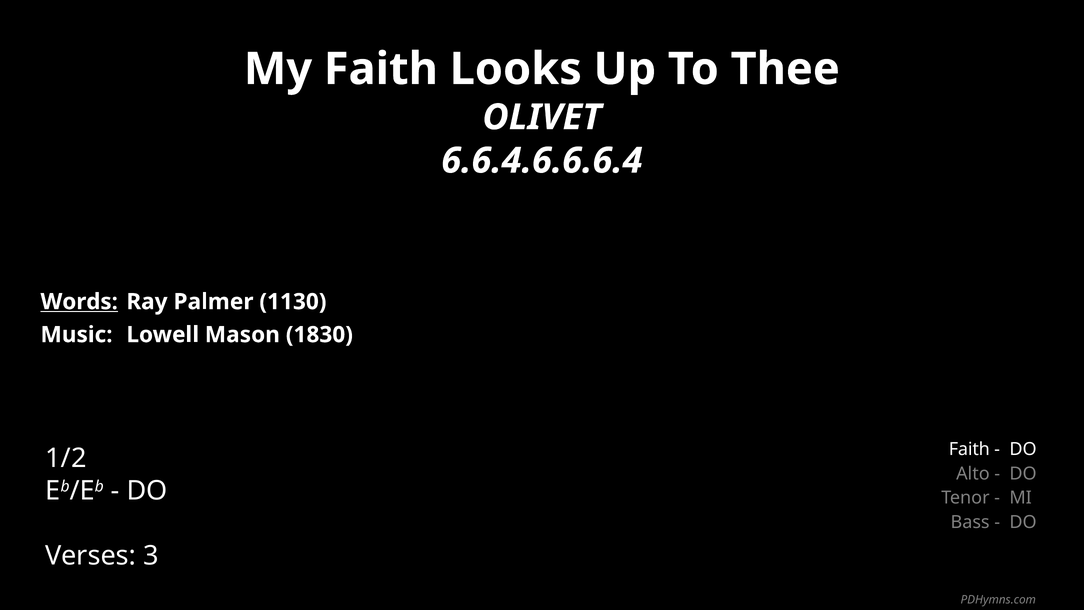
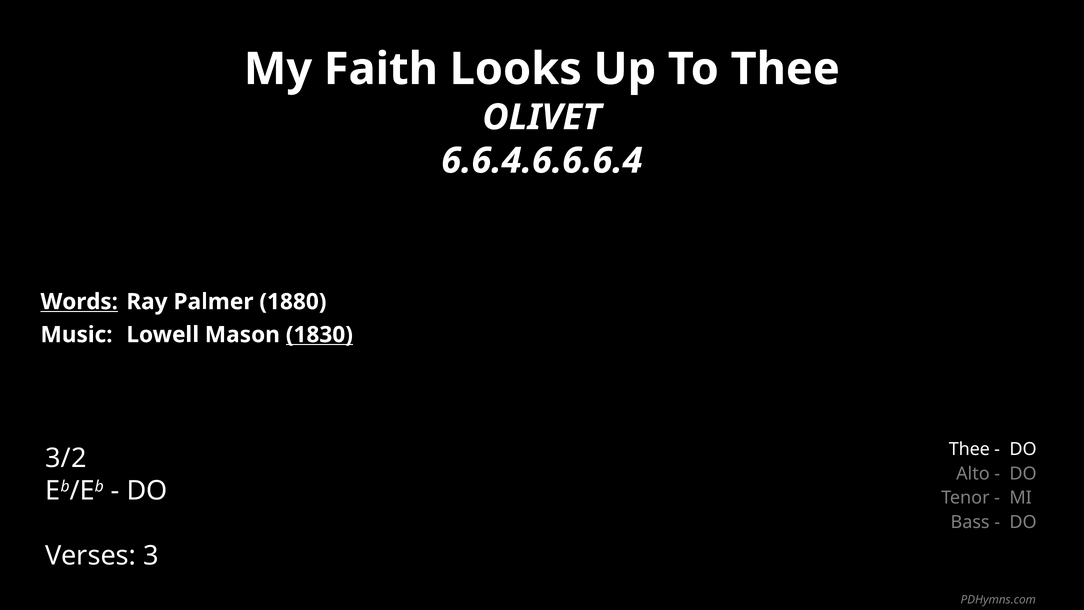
1130: 1130 -> 1880
1830 underline: none -> present
Faith at (969, 449): Faith -> Thee
1/2: 1/2 -> 3/2
